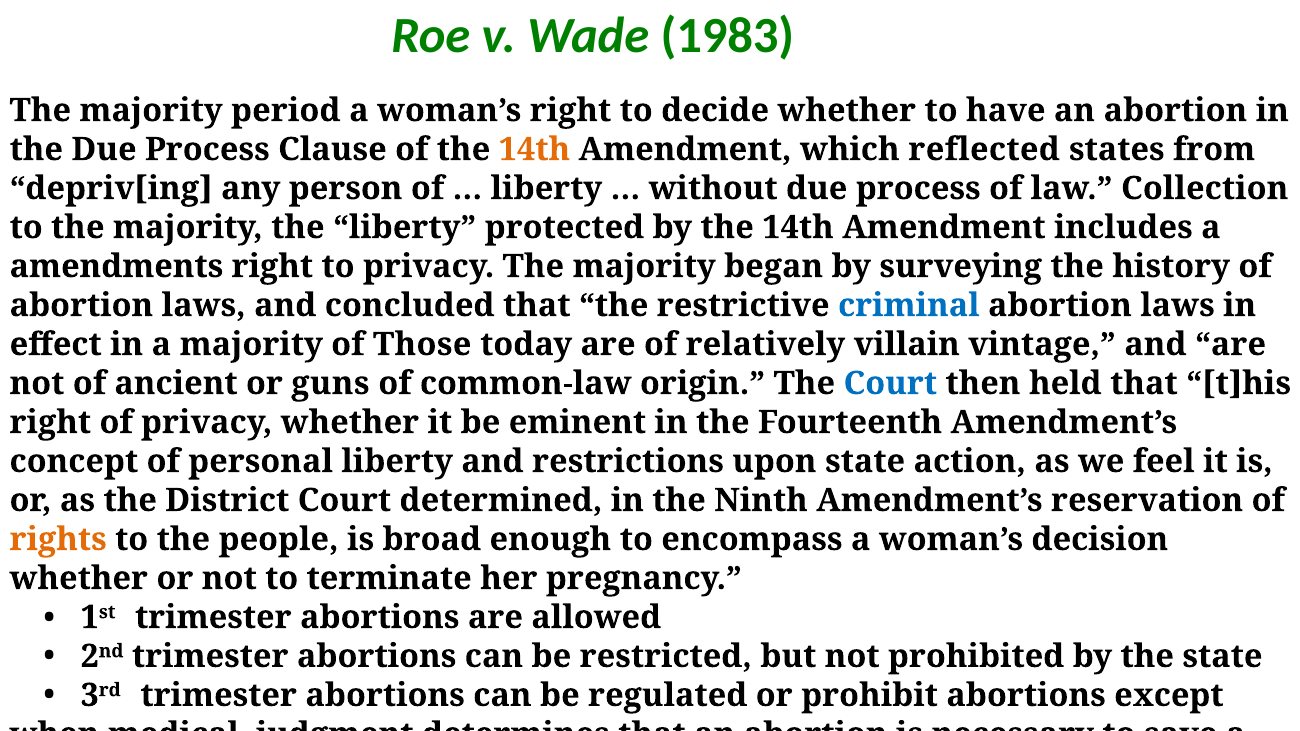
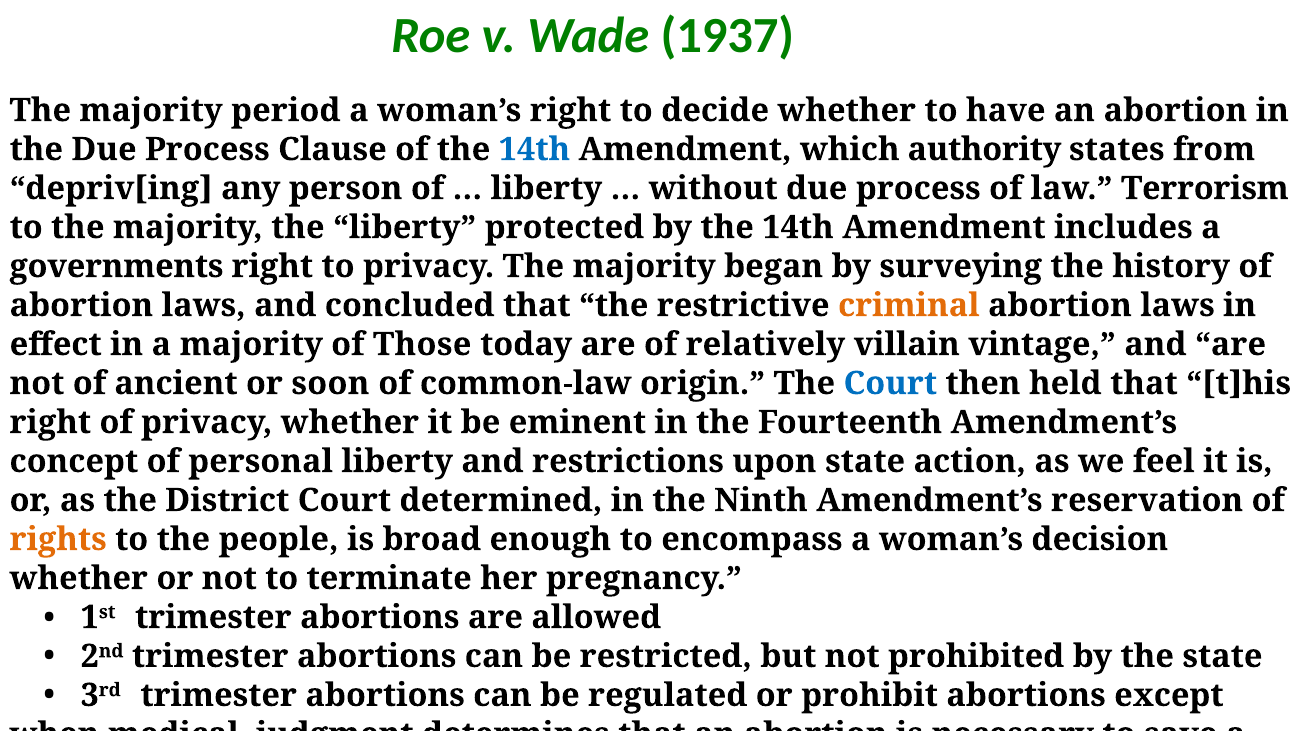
1983: 1983 -> 1937
14th at (534, 149) colour: orange -> blue
reflected: reflected -> authority
Collection: Collection -> Terrorism
amendments: amendments -> governments
criminal colour: blue -> orange
guns: guns -> soon
